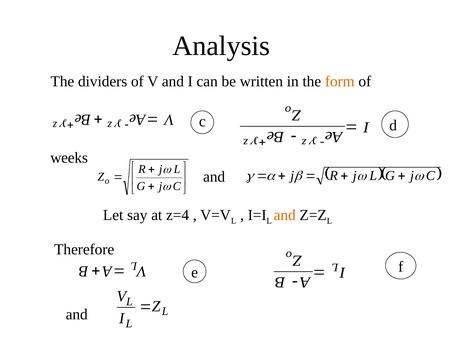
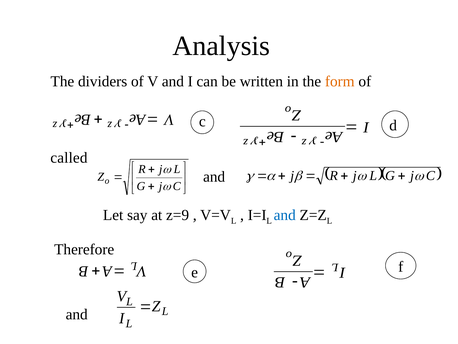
weeks: weeks -> called
z=4: z=4 -> z=9
and at (285, 215) colour: orange -> blue
